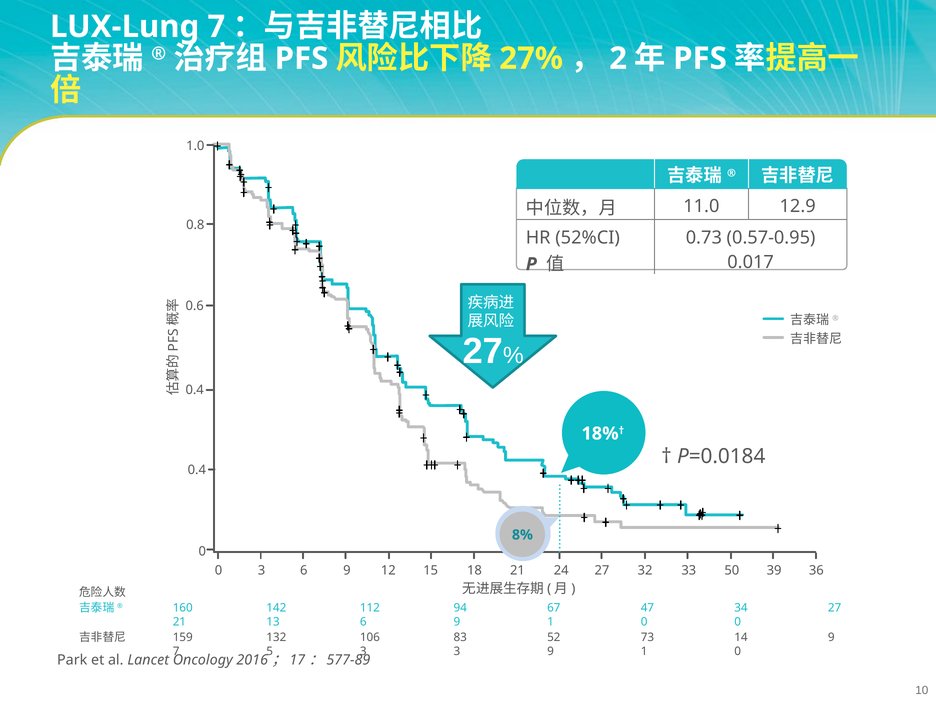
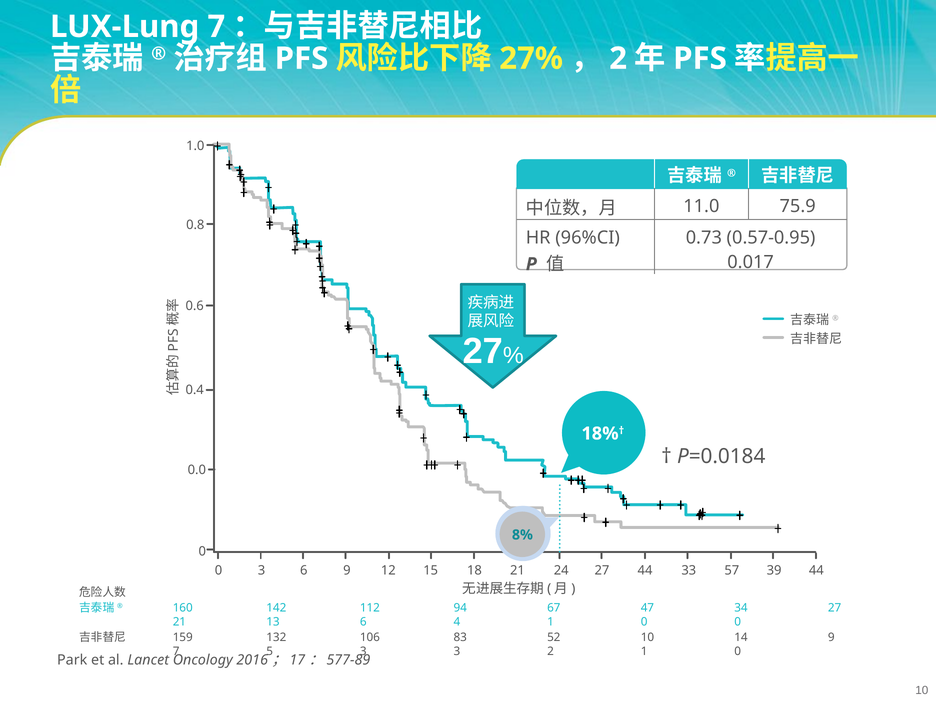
12.9: 12.9 -> 75.9
52%CI: 52%CI -> 96%CI
0.4 at (197, 470): 0.4 -> 0.0
27 32: 32 -> 44
50: 50 -> 57
39 36: 36 -> 44
13 6 9: 9 -> 4
52 73: 73 -> 10
3 9: 9 -> 2
